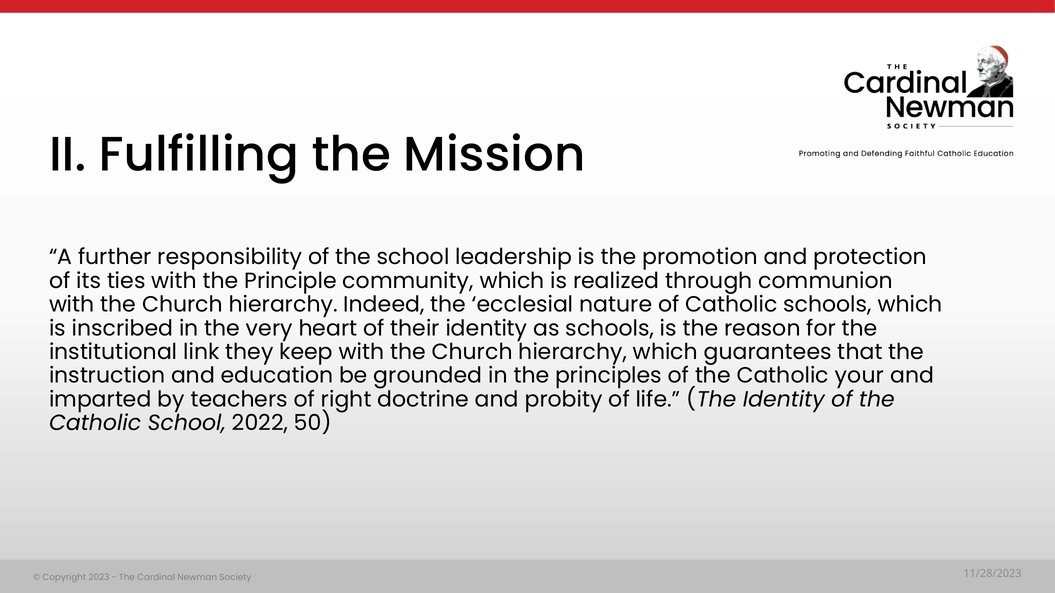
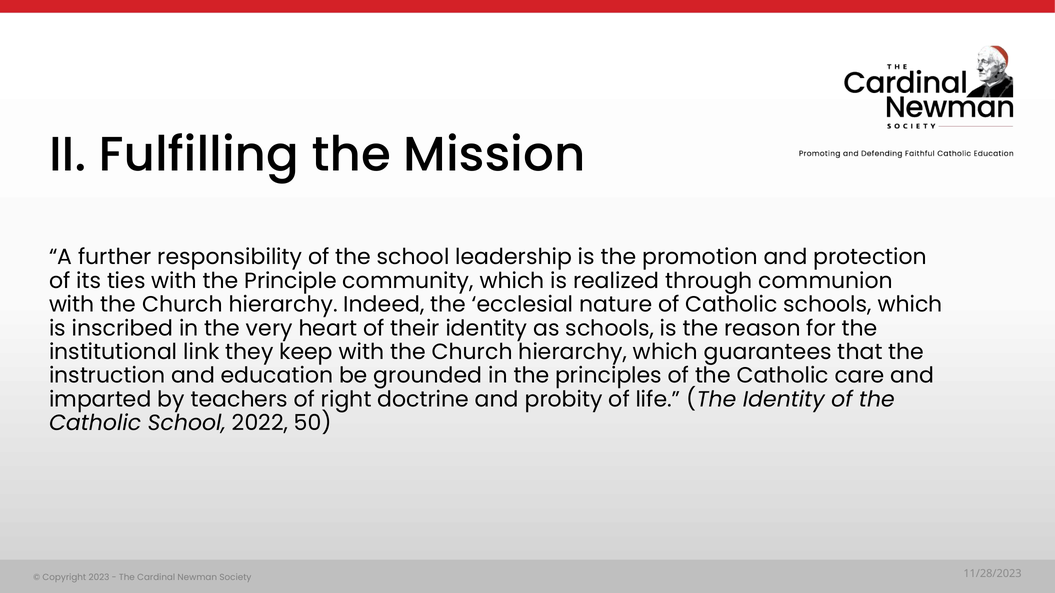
your: your -> care
